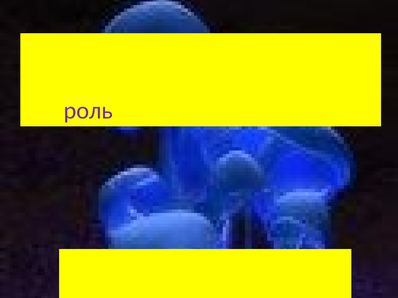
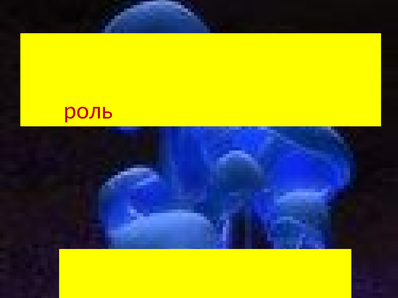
роль colour: purple -> red
